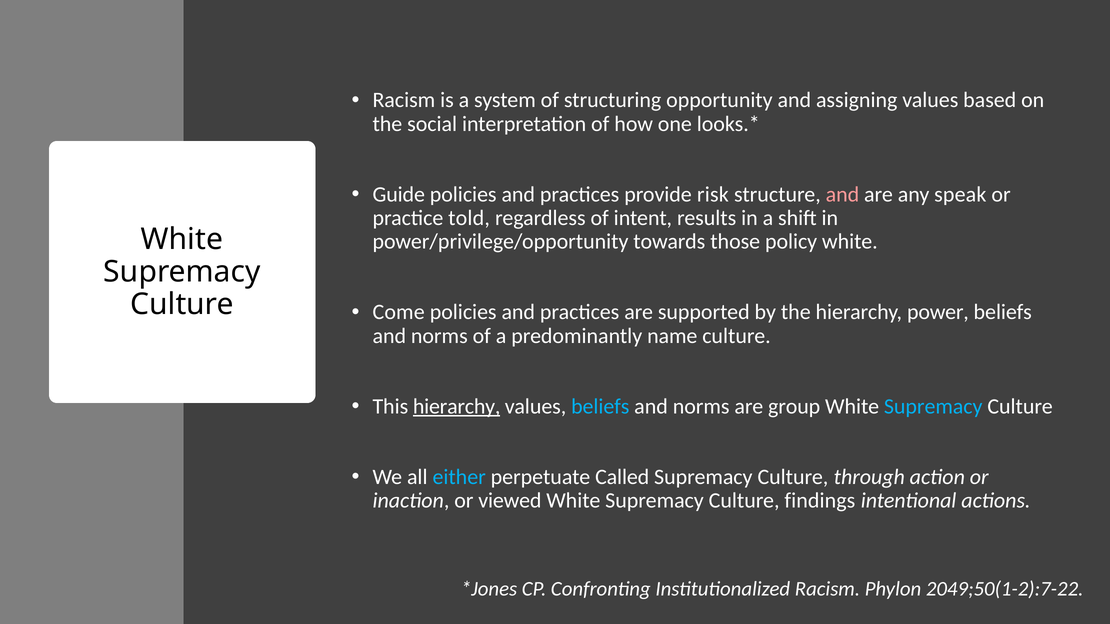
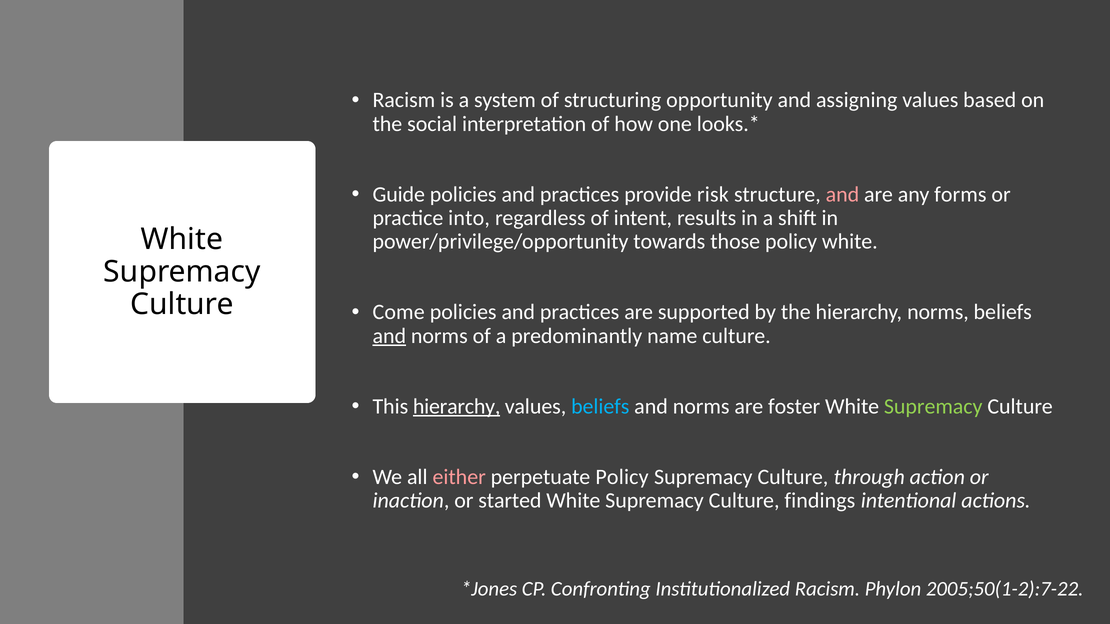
speak: speak -> forms
told: told -> into
hierarchy power: power -> norms
and at (389, 336) underline: none -> present
group: group -> foster
Supremacy at (933, 407) colour: light blue -> light green
either colour: light blue -> pink
perpetuate Called: Called -> Policy
viewed: viewed -> started
2049;50(1-2):7-22: 2049;50(1-2):7-22 -> 2005;50(1-2):7-22
